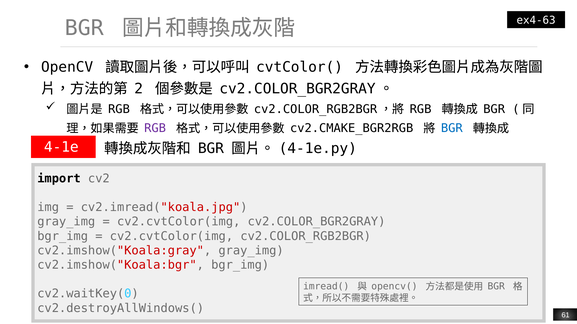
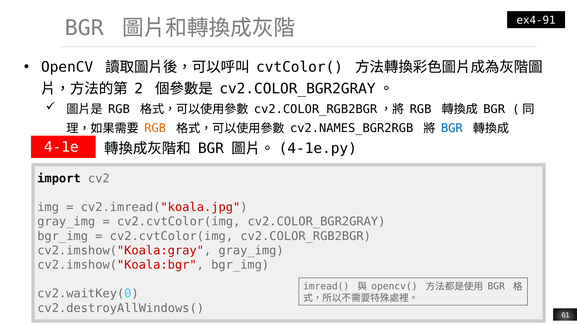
ex4-63: ex4-63 -> ex4-91
RGB at (155, 129) colour: purple -> orange
cv2.CMAKE_BGR2RGB: cv2.CMAKE_BGR2RGB -> cv2.NAMES_BGR2RGB
